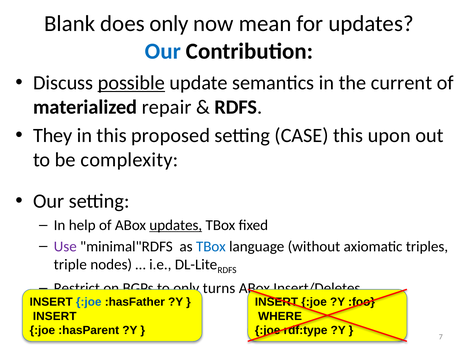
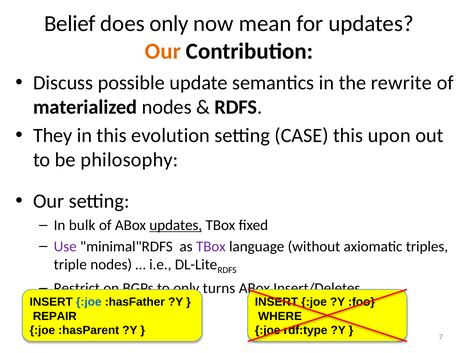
Blank: Blank -> Belief
Our at (163, 51) colour: blue -> orange
possible underline: present -> none
current: current -> rewrite
materialized repair: repair -> nodes
proposed: proposed -> evolution
complexity: complexity -> philosophy
help: help -> bulk
TBox at (211, 247) colour: blue -> purple
INSERT at (55, 316): INSERT -> REPAIR
